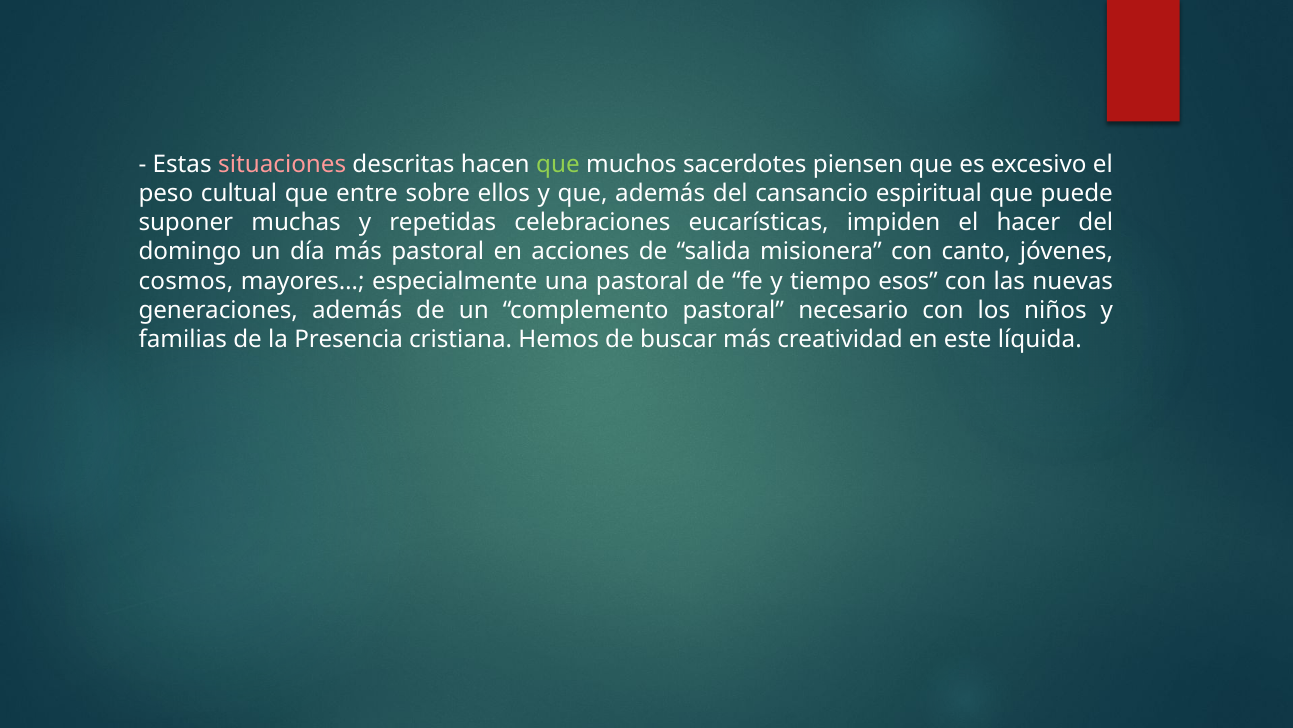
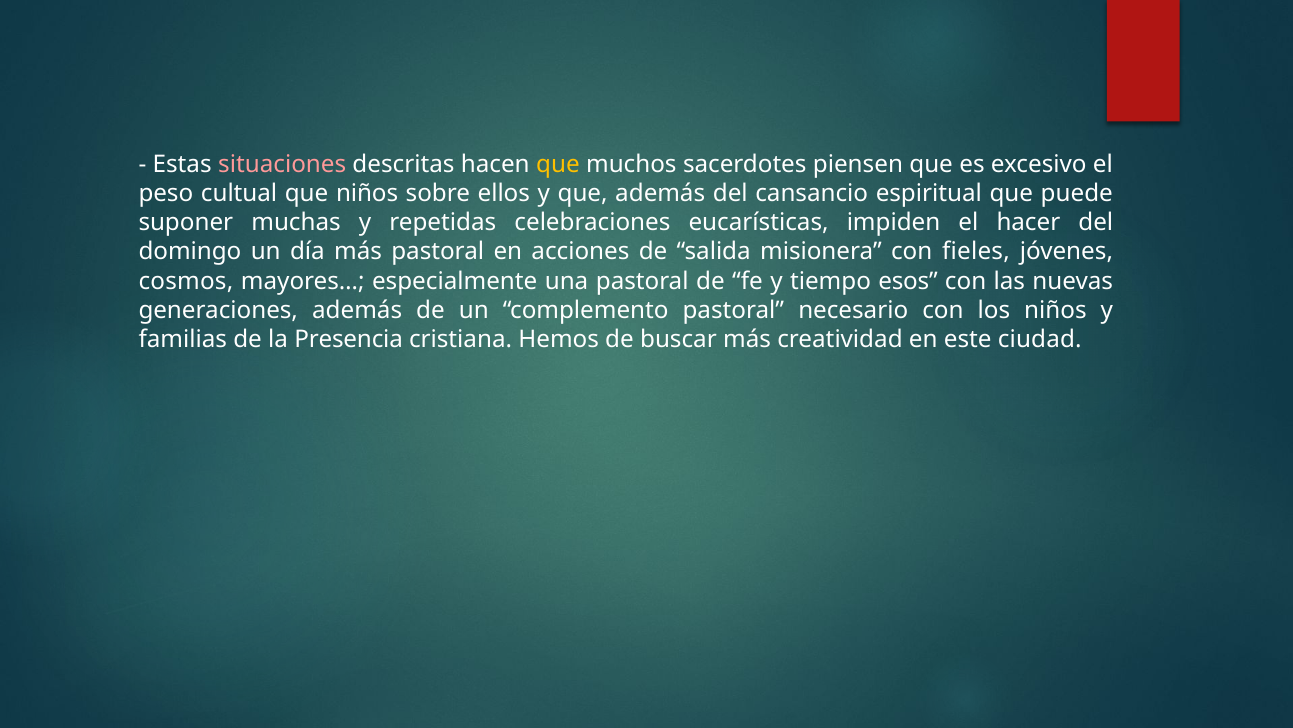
que at (558, 164) colour: light green -> yellow
que entre: entre -> niños
canto: canto -> fieles
líquida: líquida -> ciudad
